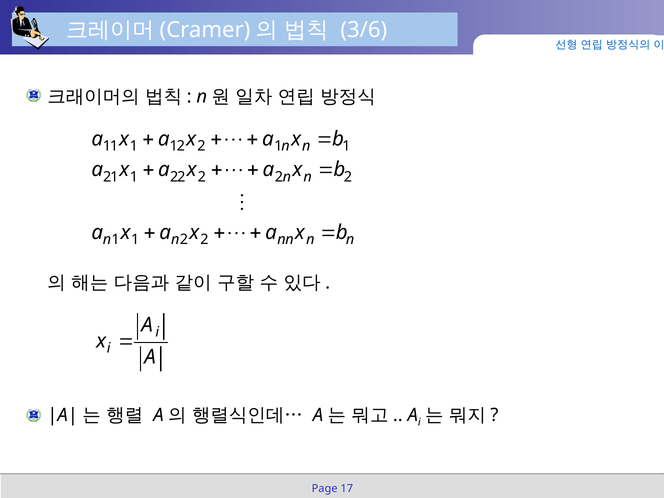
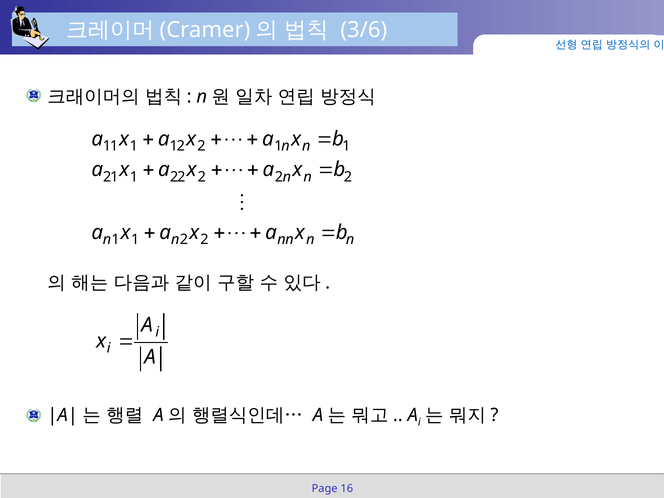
17: 17 -> 16
